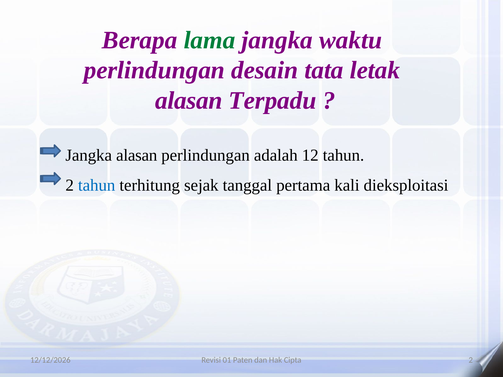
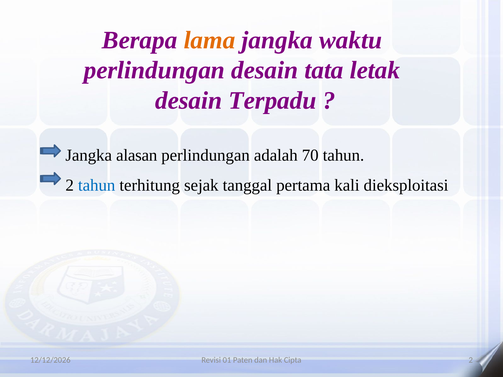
lama colour: green -> orange
alasan at (189, 100): alasan -> desain
12: 12 -> 70
